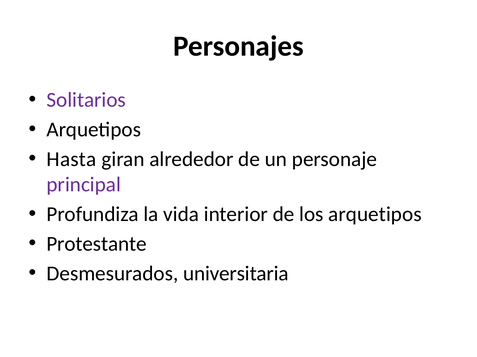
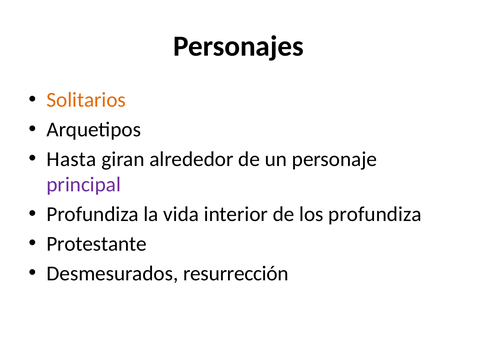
Solitarios colour: purple -> orange
los arquetipos: arquetipos -> profundiza
universitaria: universitaria -> resurrección
